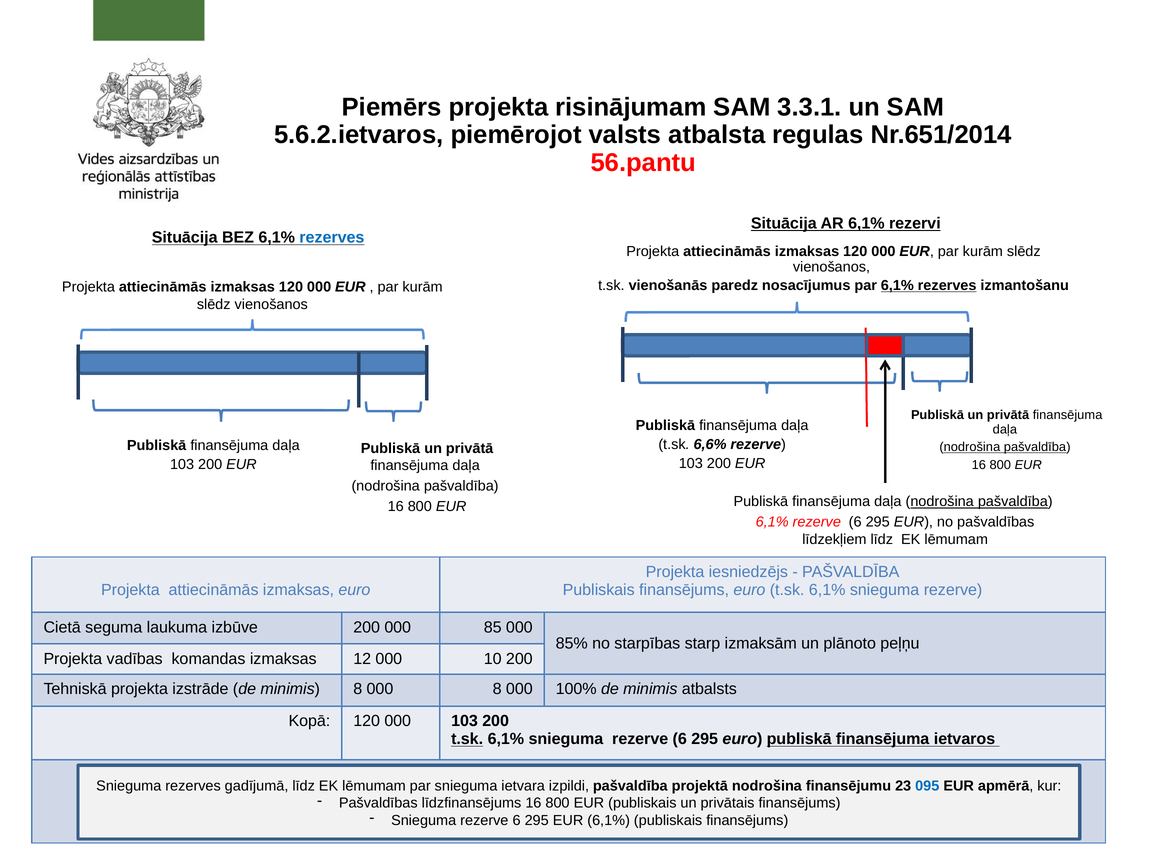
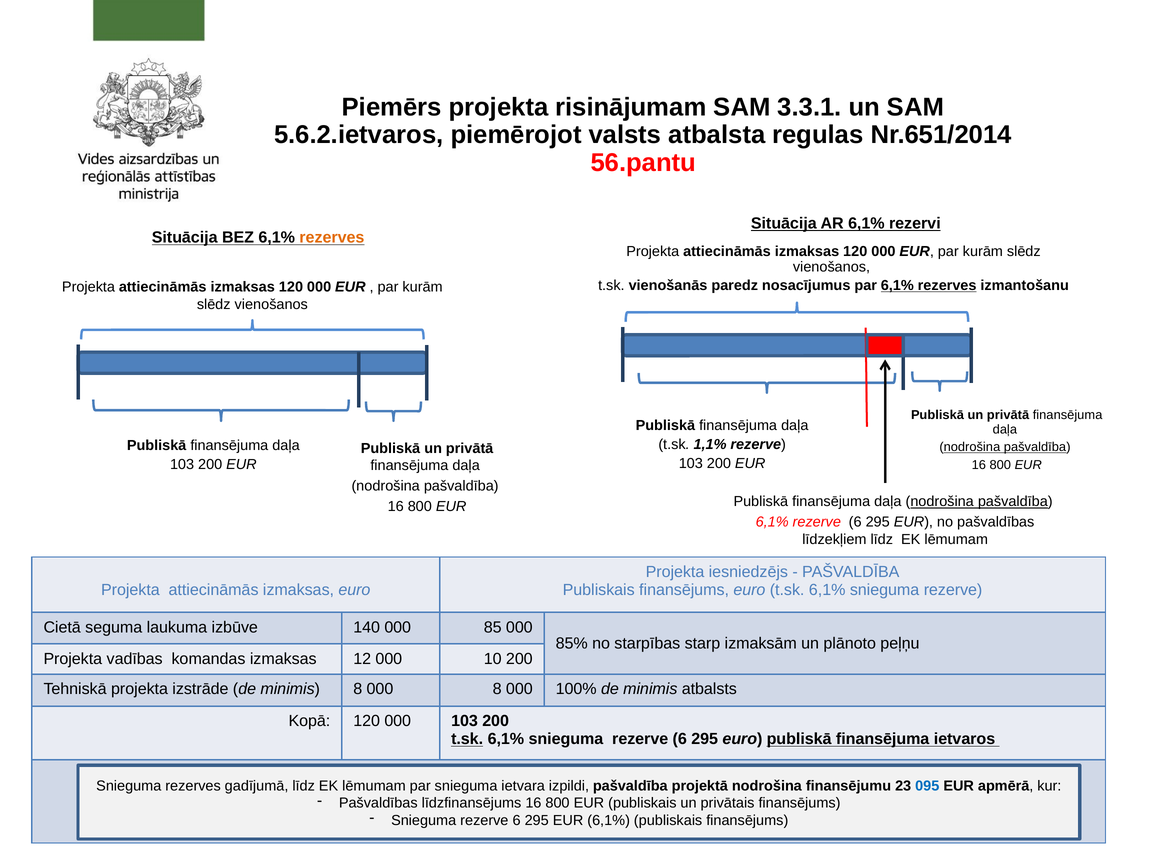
rezerves at (332, 238) colour: blue -> orange
6,6%: 6,6% -> 1,1%
izbūve 200: 200 -> 140
